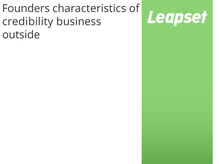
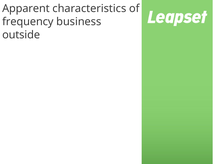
Founders: Founders -> Apparent
credibility: credibility -> frequency
